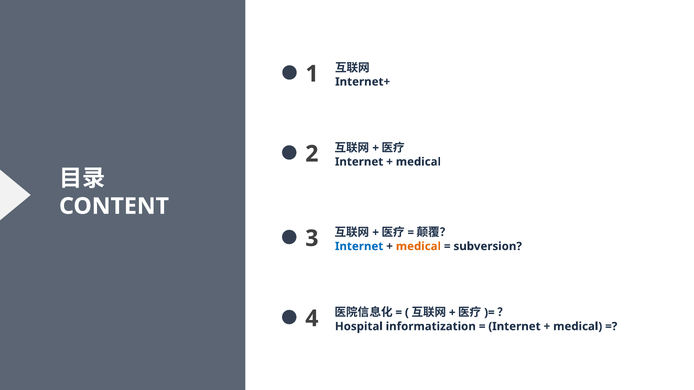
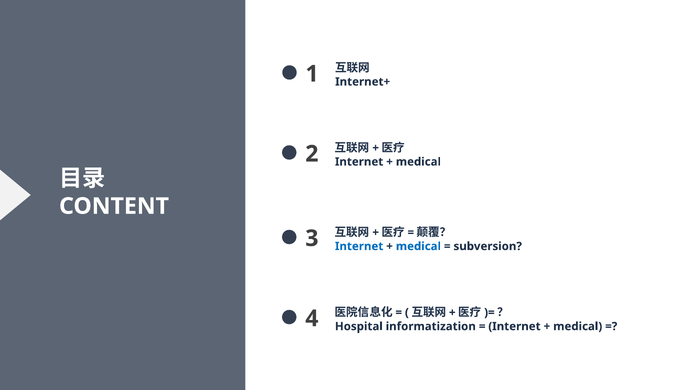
medical at (418, 247) colour: orange -> blue
